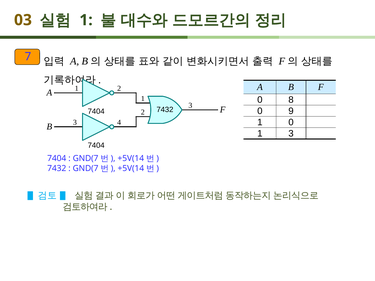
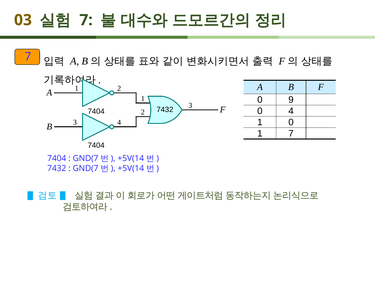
1 at (86, 20): 1 -> 7
8: 8 -> 9
0 9: 9 -> 4
1 3: 3 -> 7
